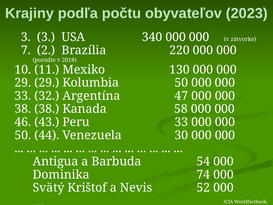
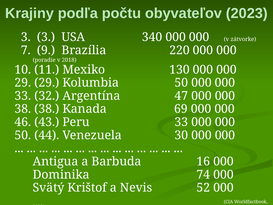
2: 2 -> 9
58: 58 -> 69
54: 54 -> 16
